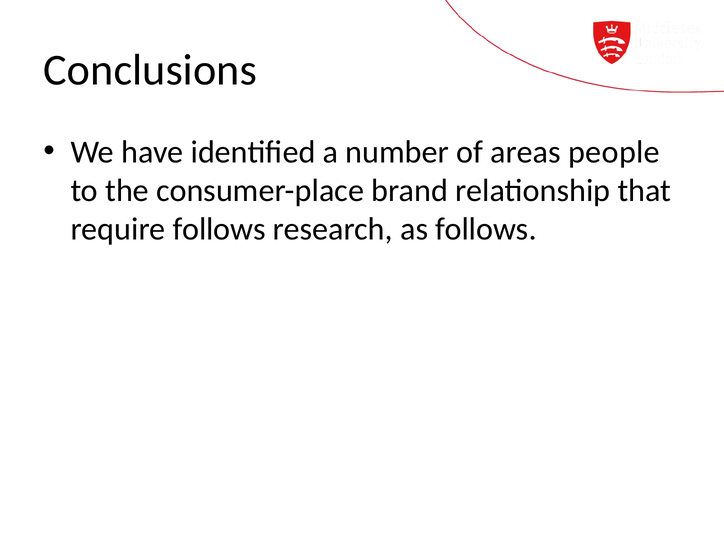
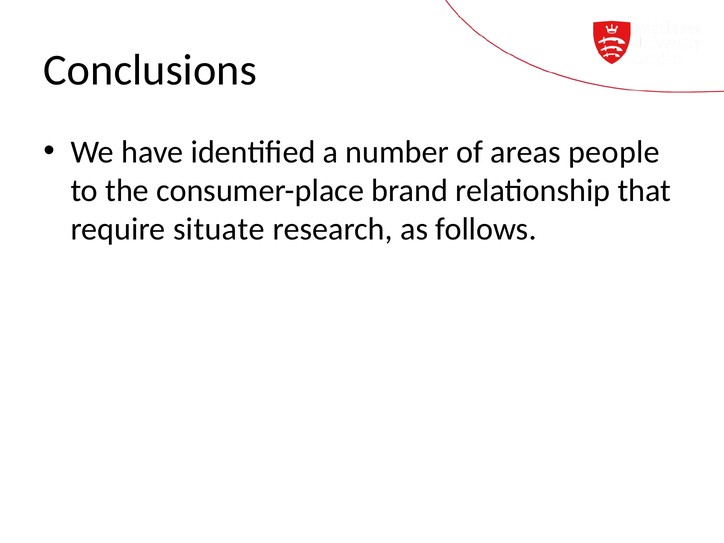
require follows: follows -> situate
